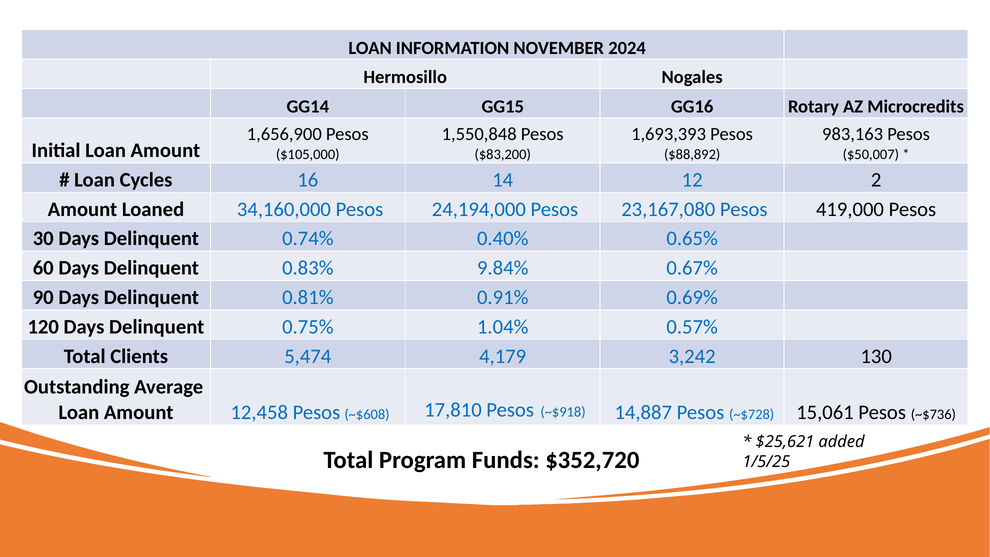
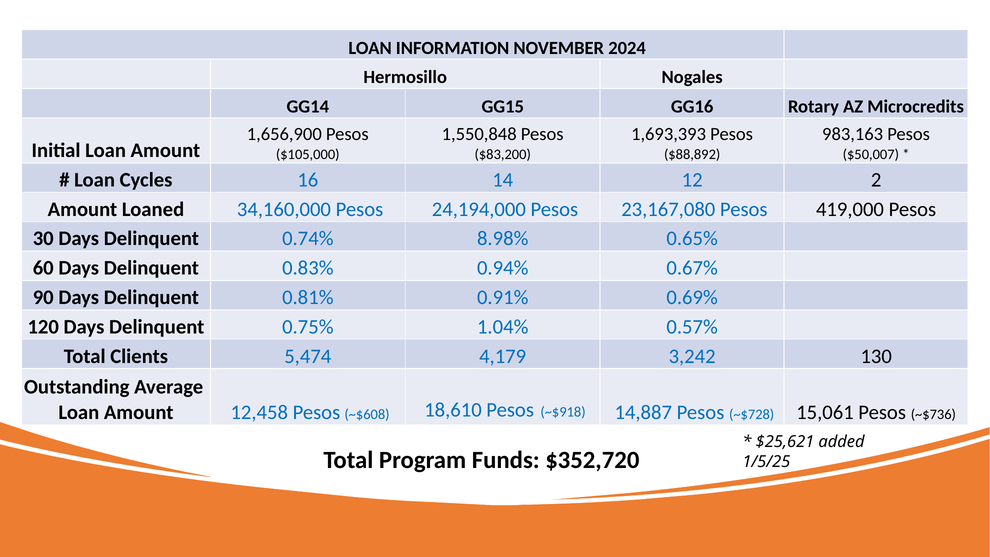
0.40%: 0.40% -> 8.98%
9.84%: 9.84% -> 0.94%
17,810: 17,810 -> 18,610
